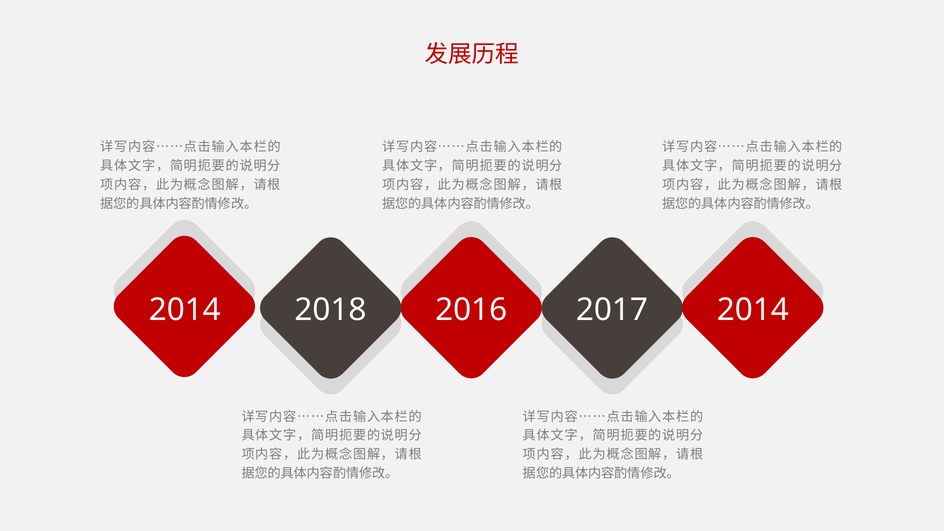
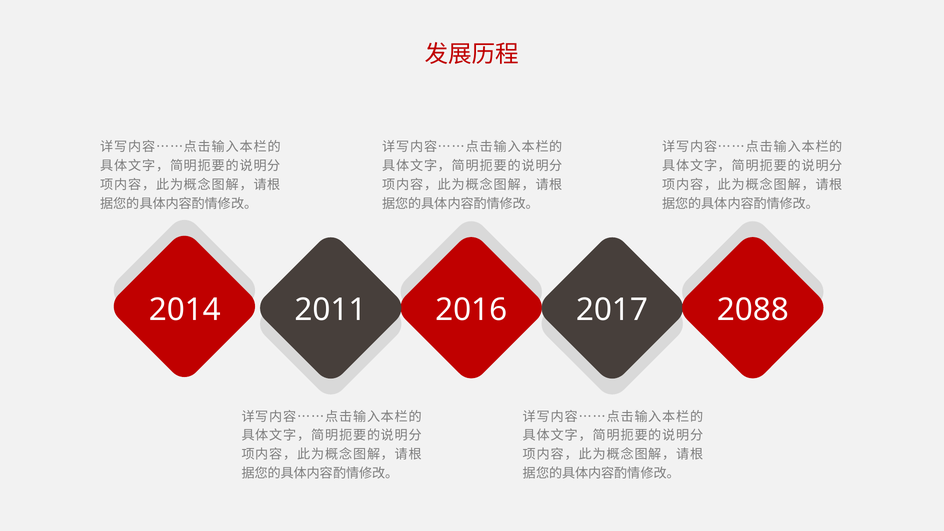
2018: 2018 -> 2011
2017 2014: 2014 -> 2088
